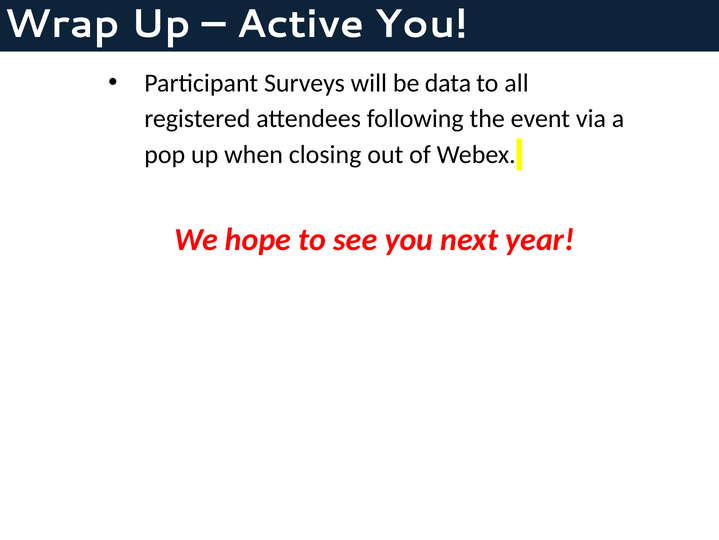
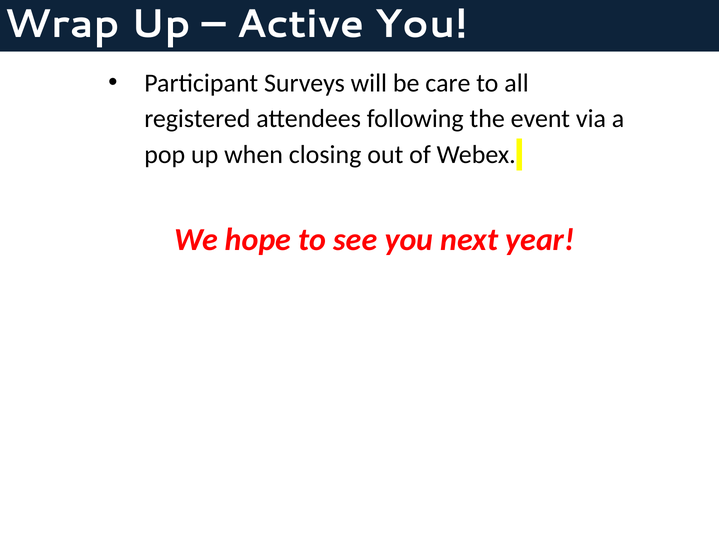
data: data -> care
